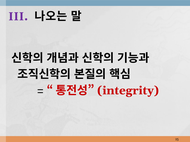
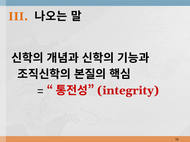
III colour: purple -> orange
